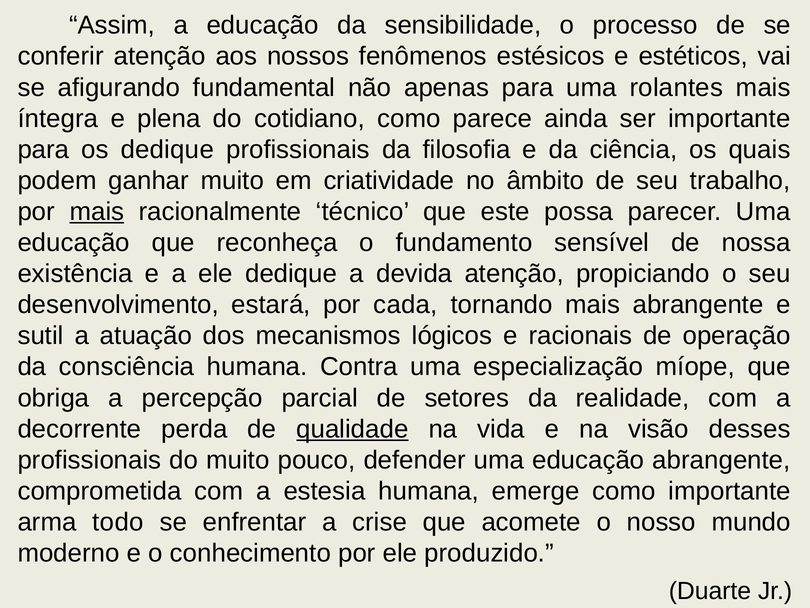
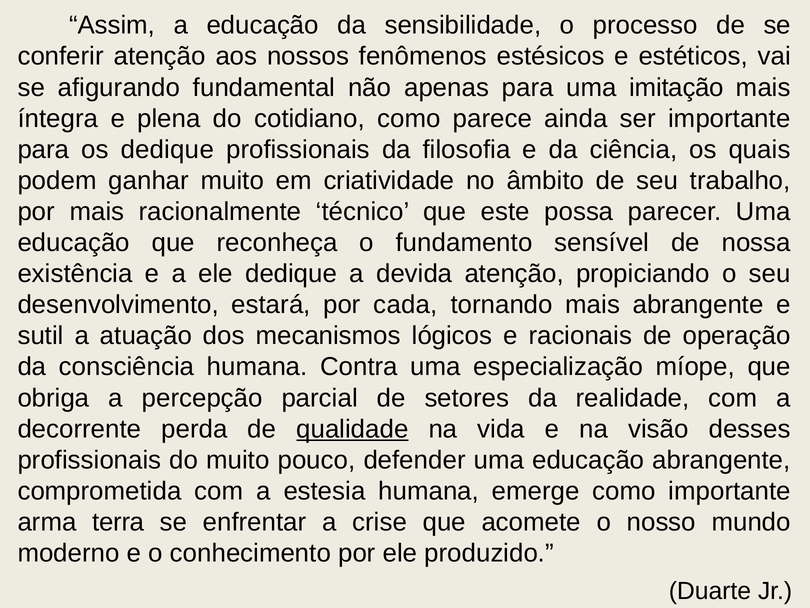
rolantes: rolantes -> imitação
mais at (97, 212) underline: present -> none
todo: todo -> terra
